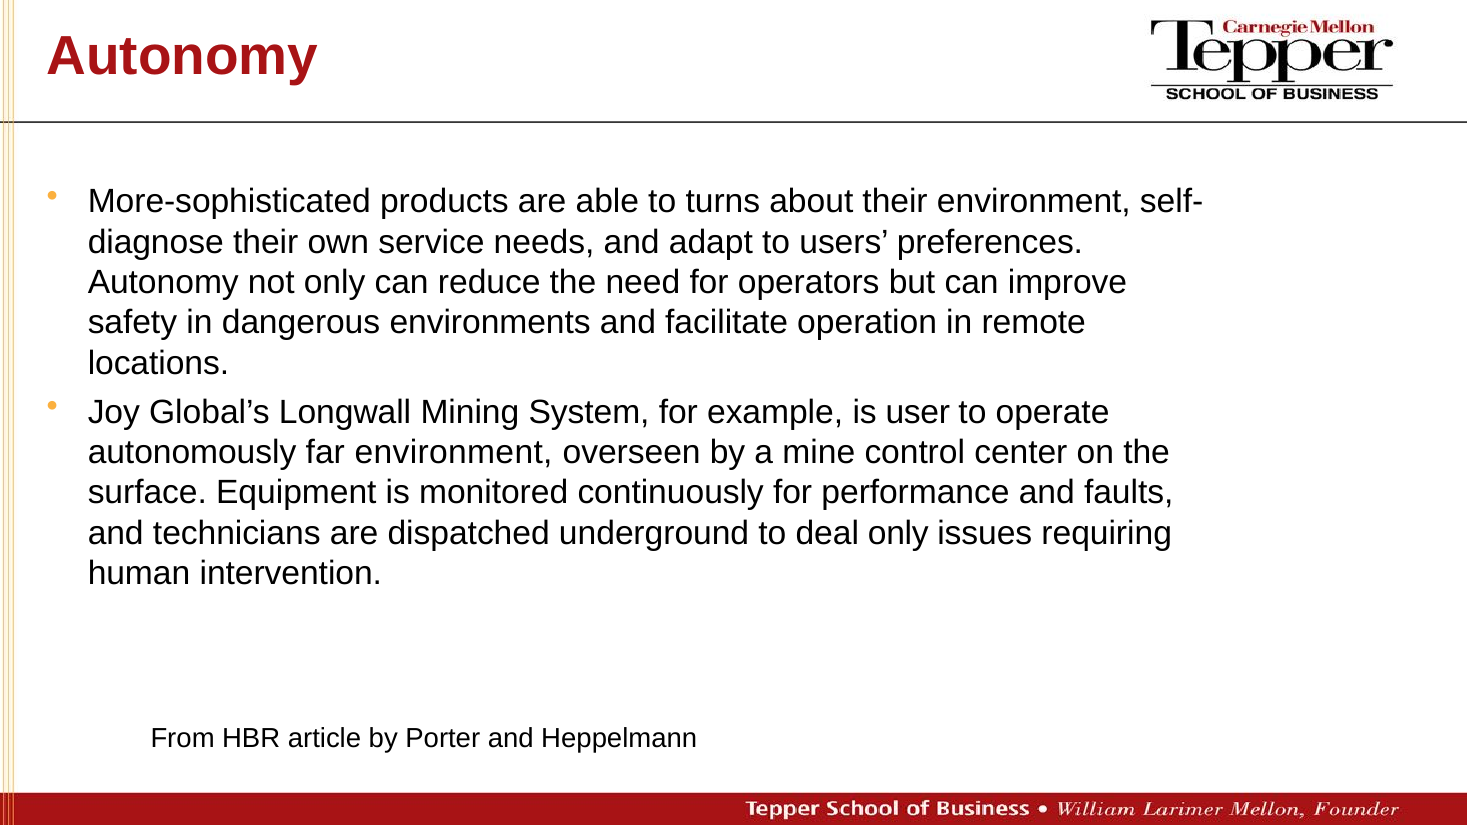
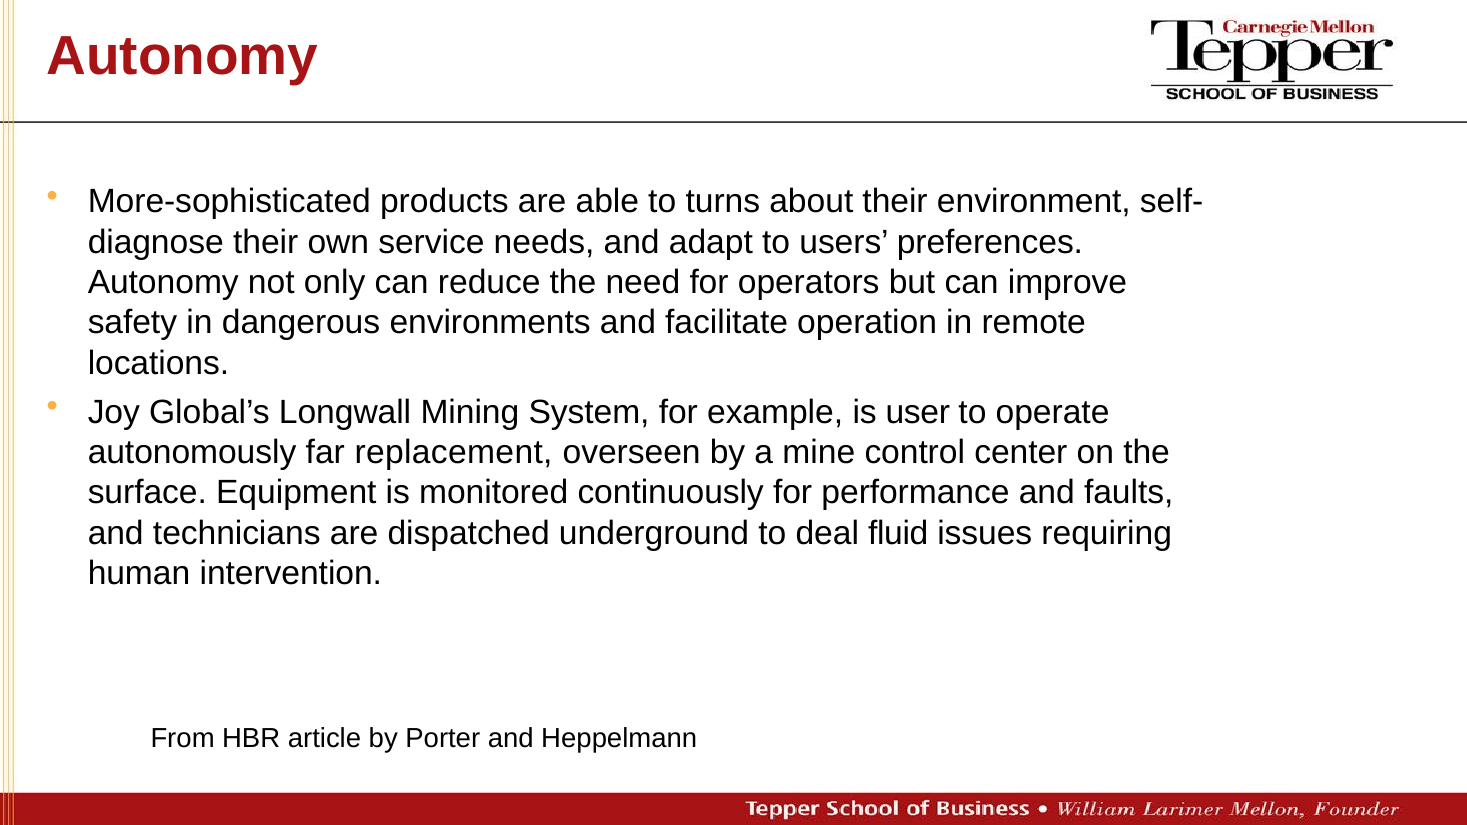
far environment: environment -> replacement
deal only: only -> fluid
